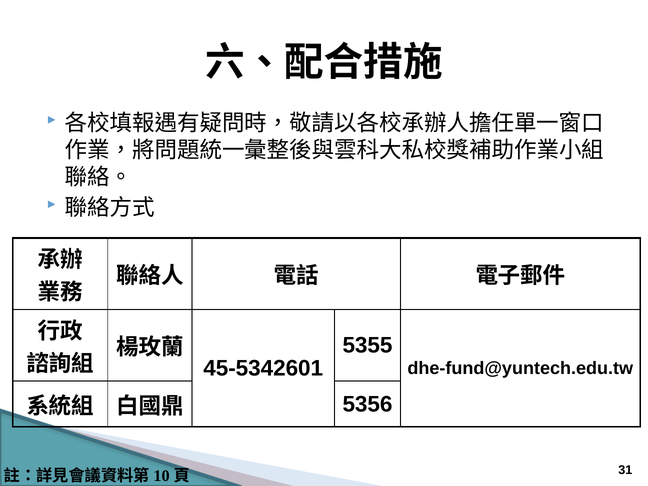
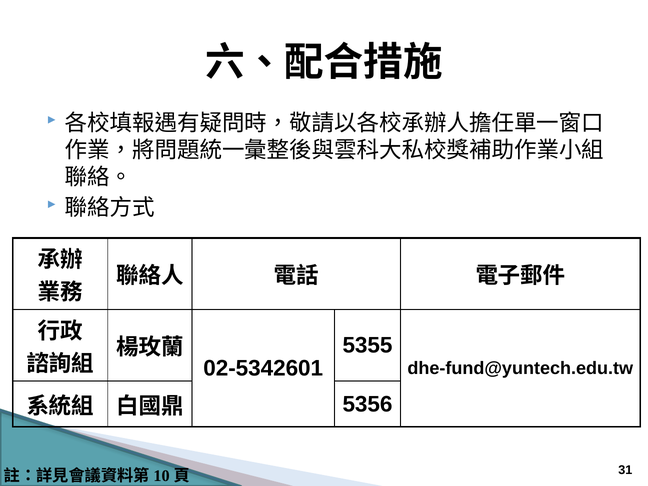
45-5342601: 45-5342601 -> 02-5342601
